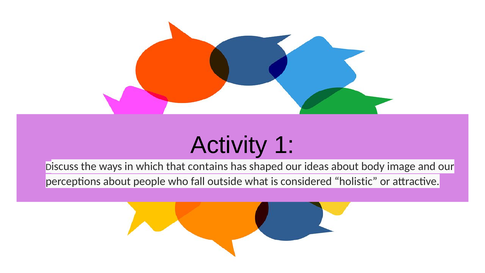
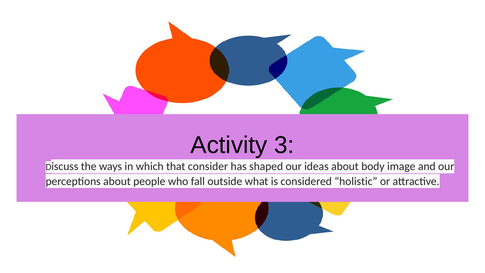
1: 1 -> 3
contains: contains -> consider
